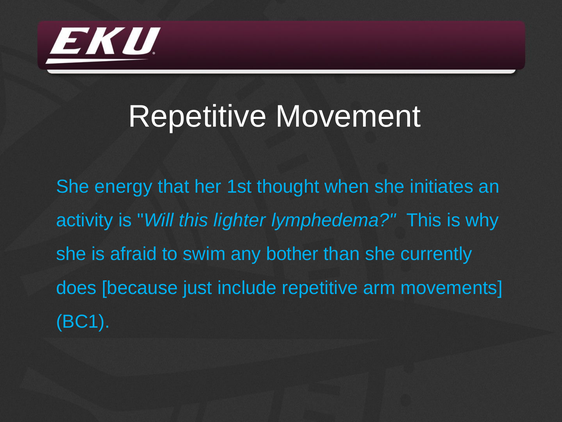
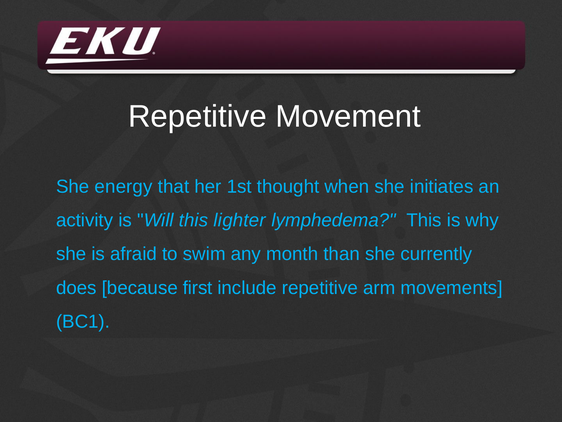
bother: bother -> month
just: just -> first
